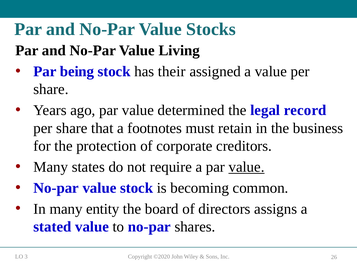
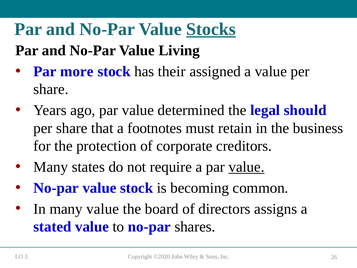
Stocks underline: none -> present
being: being -> more
record: record -> should
many entity: entity -> value
